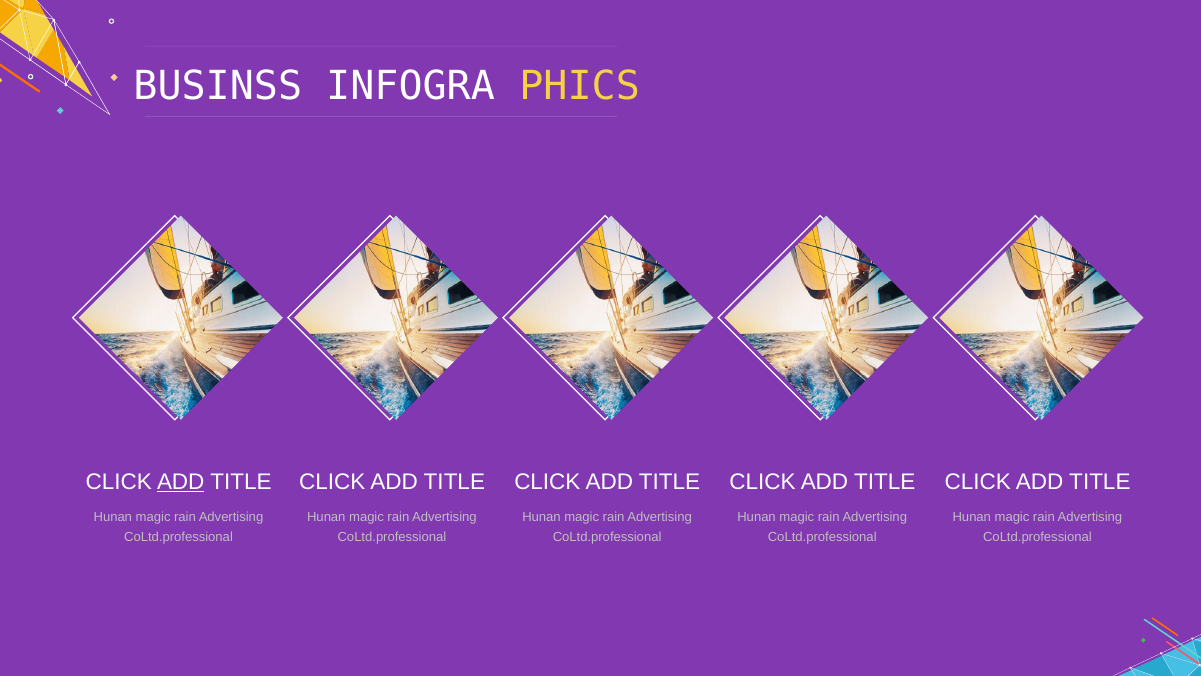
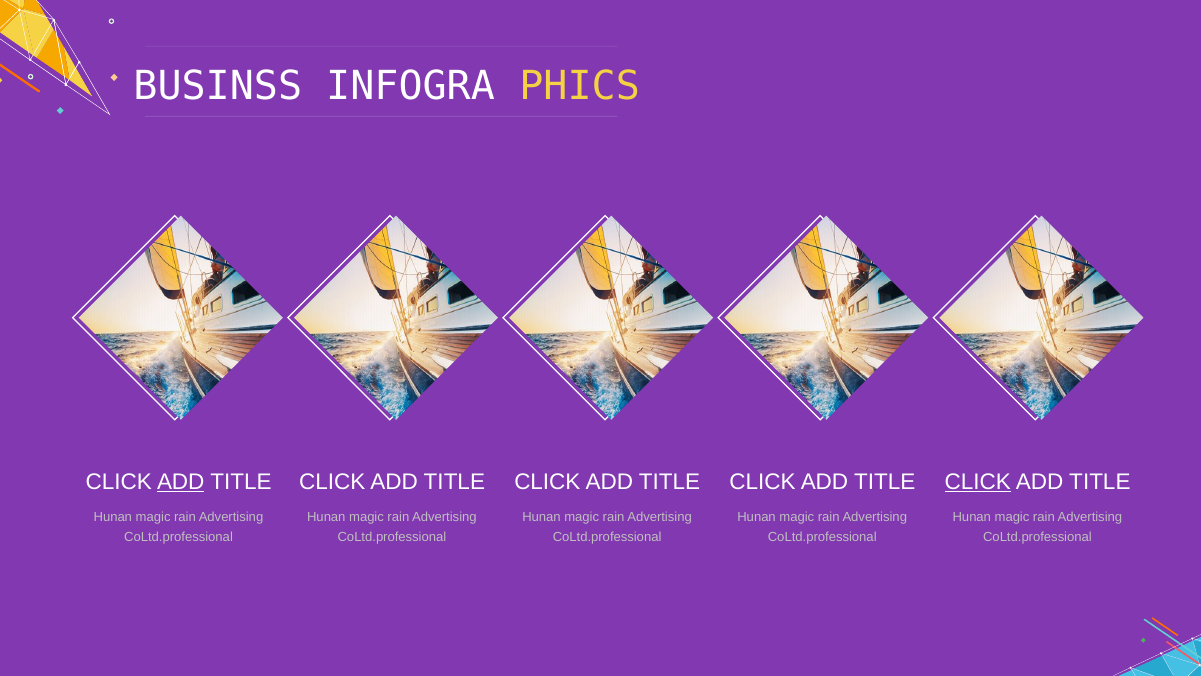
CLICK at (978, 482) underline: none -> present
